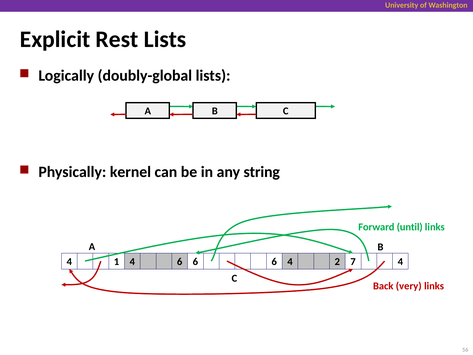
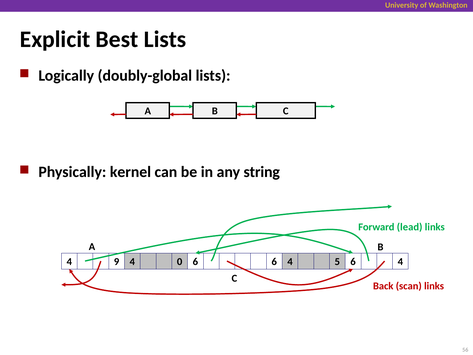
Rest: Rest -> Best
until: until -> lead
1: 1 -> 9
4 6: 6 -> 0
2: 2 -> 5
7 at (353, 262): 7 -> 6
very: very -> scan
